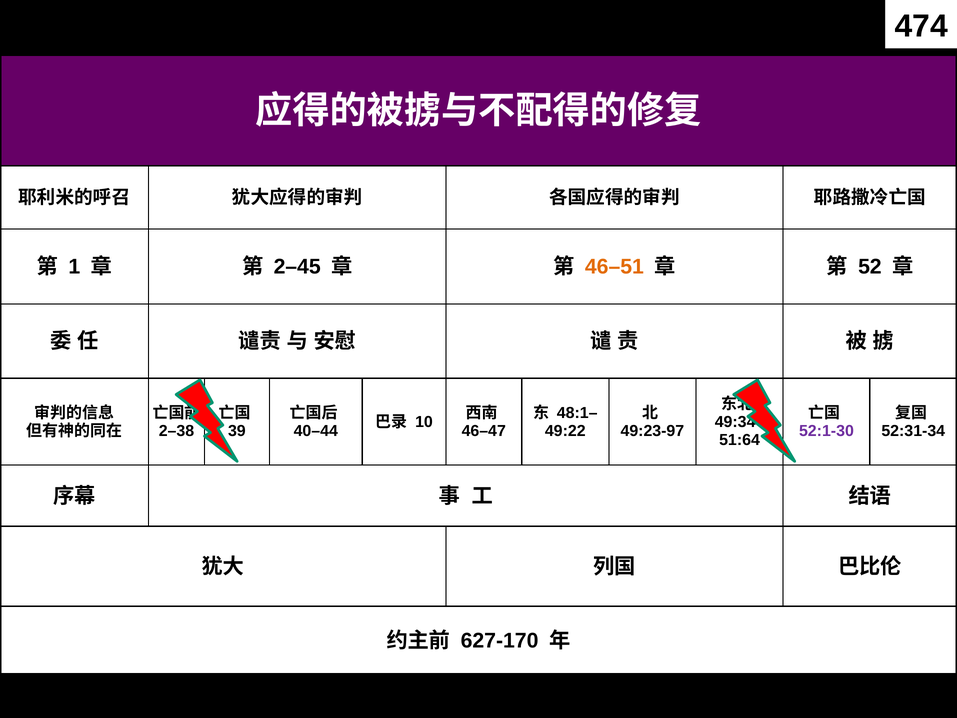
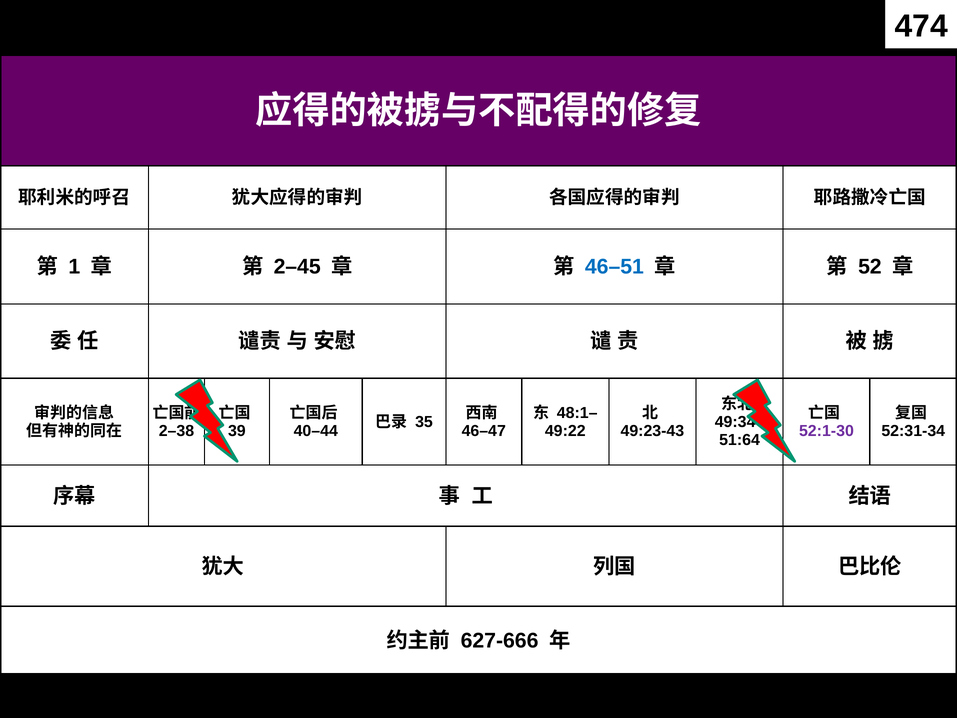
46–51 colour: orange -> blue
10: 10 -> 35
49:23-97: 49:23-97 -> 49:23-43
627-170: 627-170 -> 627-666
